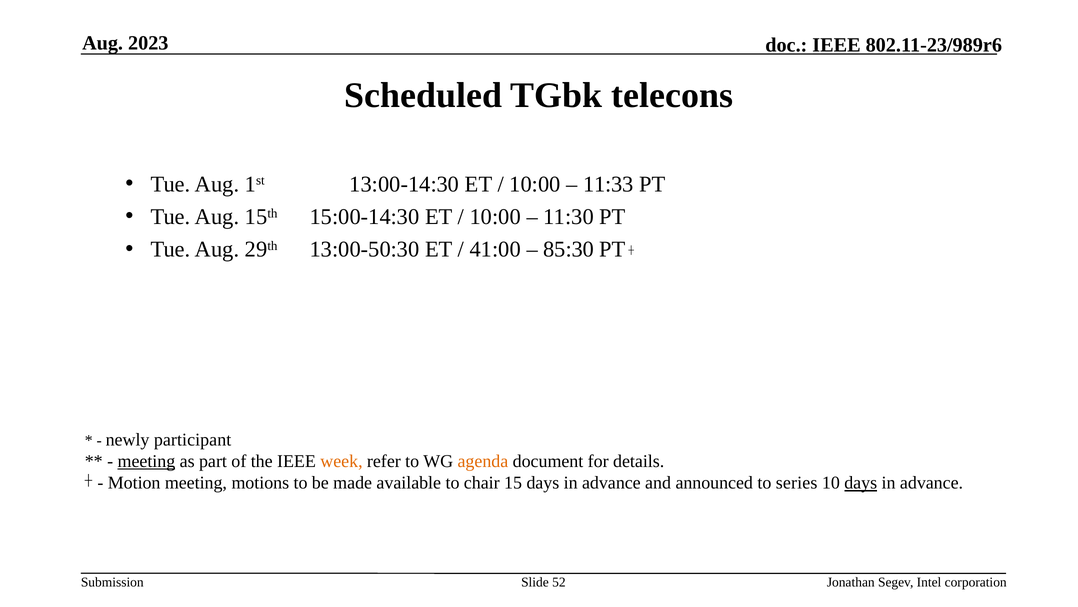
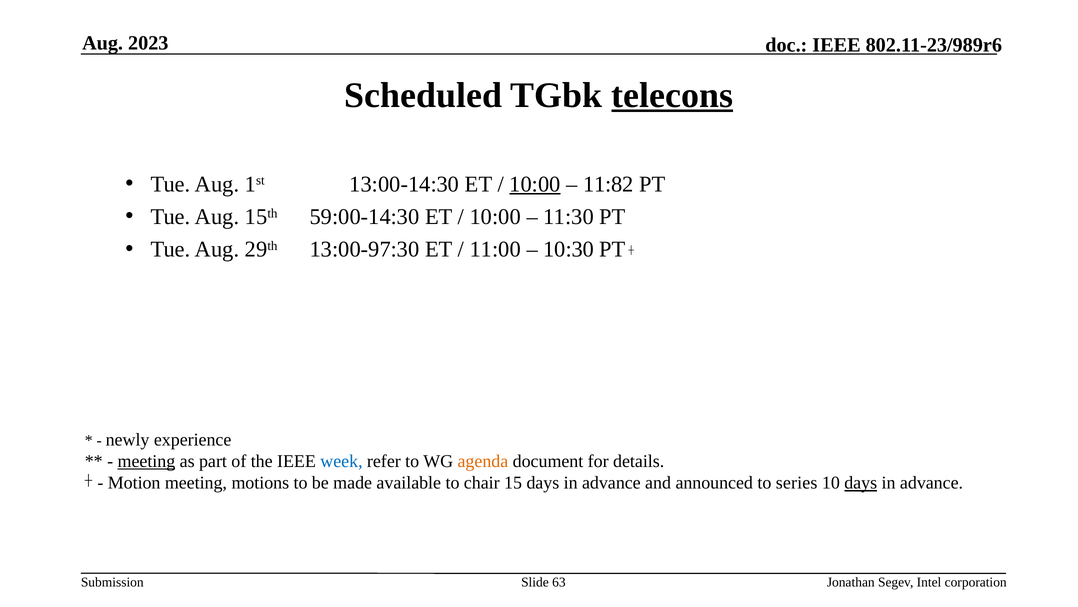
telecons underline: none -> present
10:00 at (535, 184) underline: none -> present
11:33: 11:33 -> 11:82
15:00-14:30: 15:00-14:30 -> 59:00-14:30
13:00-50:30: 13:00-50:30 -> 13:00-97:30
41:00: 41:00 -> 11:00
85:30: 85:30 -> 10:30
participant: participant -> experience
week colour: orange -> blue
52: 52 -> 63
